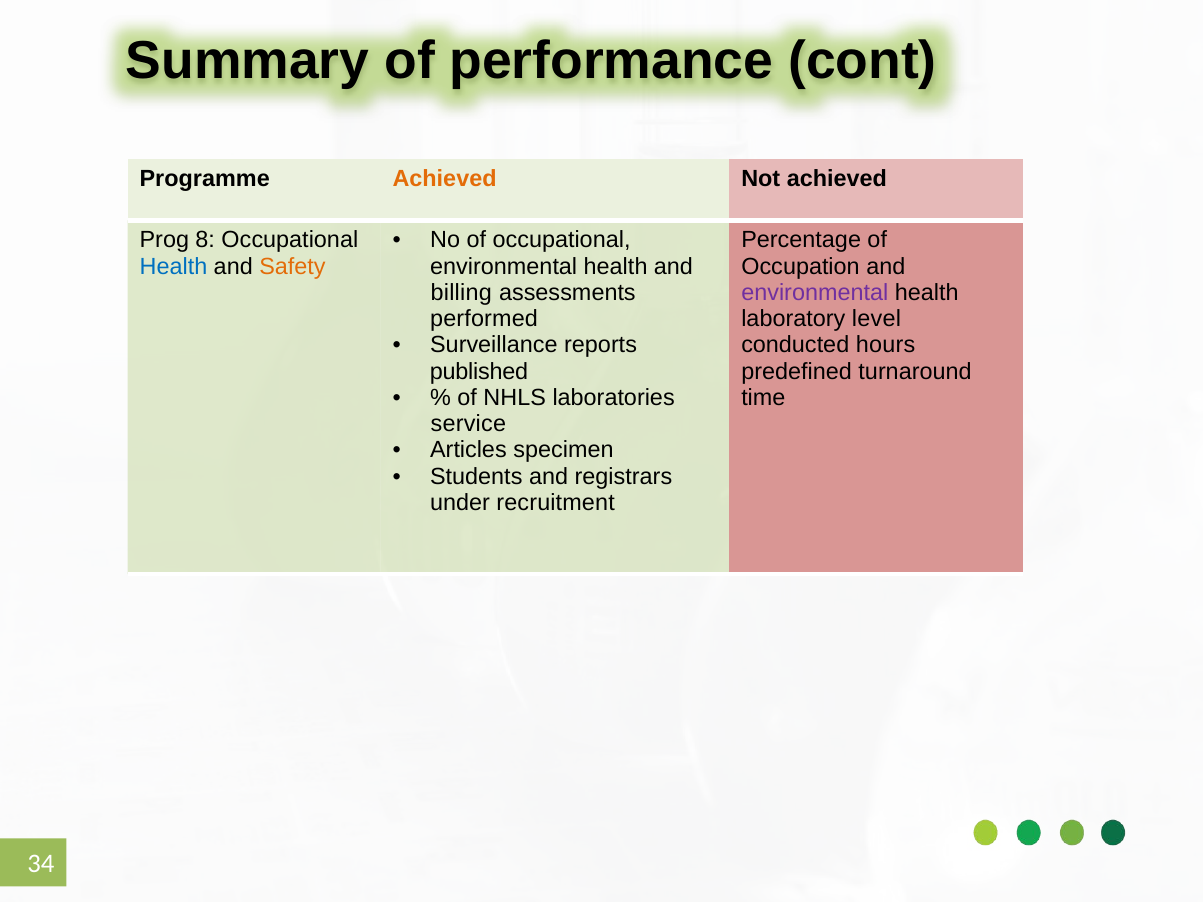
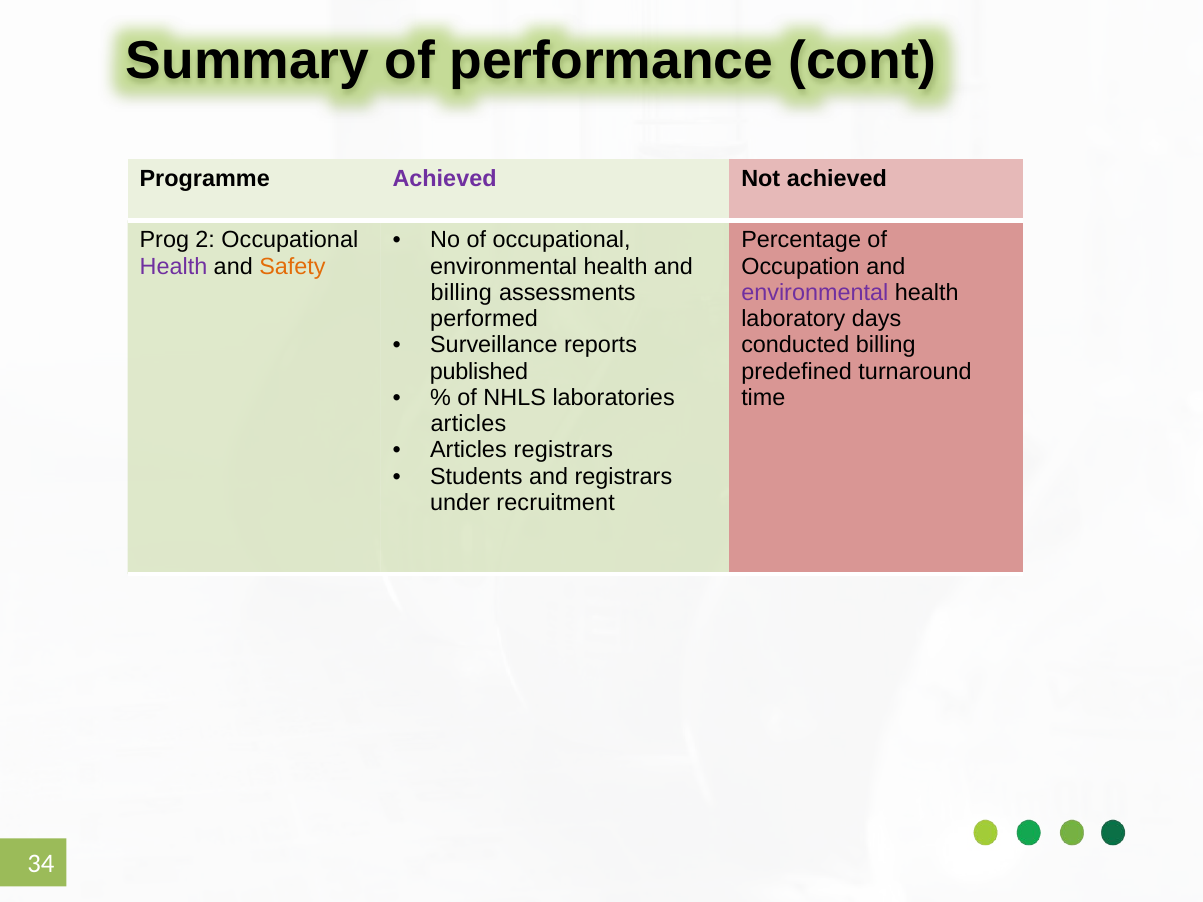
Achieved at (445, 179) colour: orange -> purple
8: 8 -> 2
Health at (173, 266) colour: blue -> purple
level: level -> days
conducted hours: hours -> billing
service at (468, 424): service -> articles
Articles specimen: specimen -> registrars
